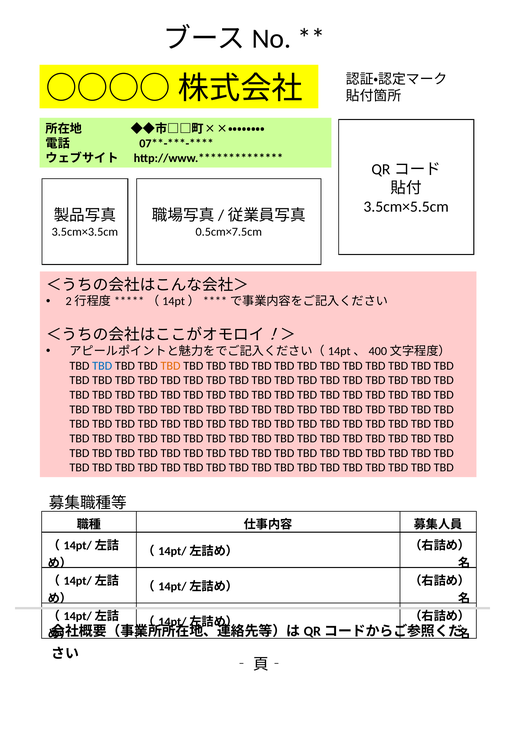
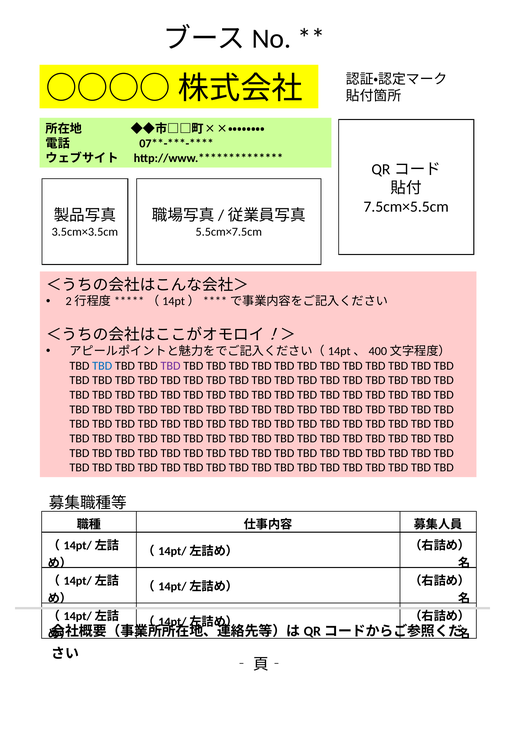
3.5cm×5.5cm: 3.5cm×5.5cm -> 7.5cm×5.5cm
0.5cm×7.5cm: 0.5cm×7.5cm -> 5.5cm×7.5cm
TBD at (171, 366) colour: orange -> purple
